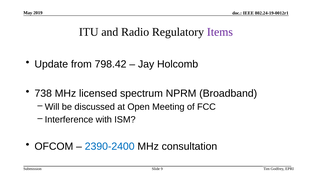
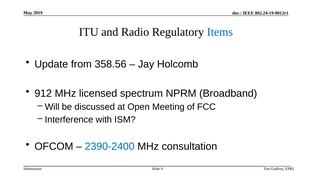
Items colour: purple -> blue
798.42: 798.42 -> 358.56
738: 738 -> 912
